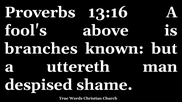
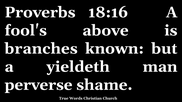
13:16: 13:16 -> 18:16
uttereth: uttereth -> yieldeth
despised: despised -> perverse
